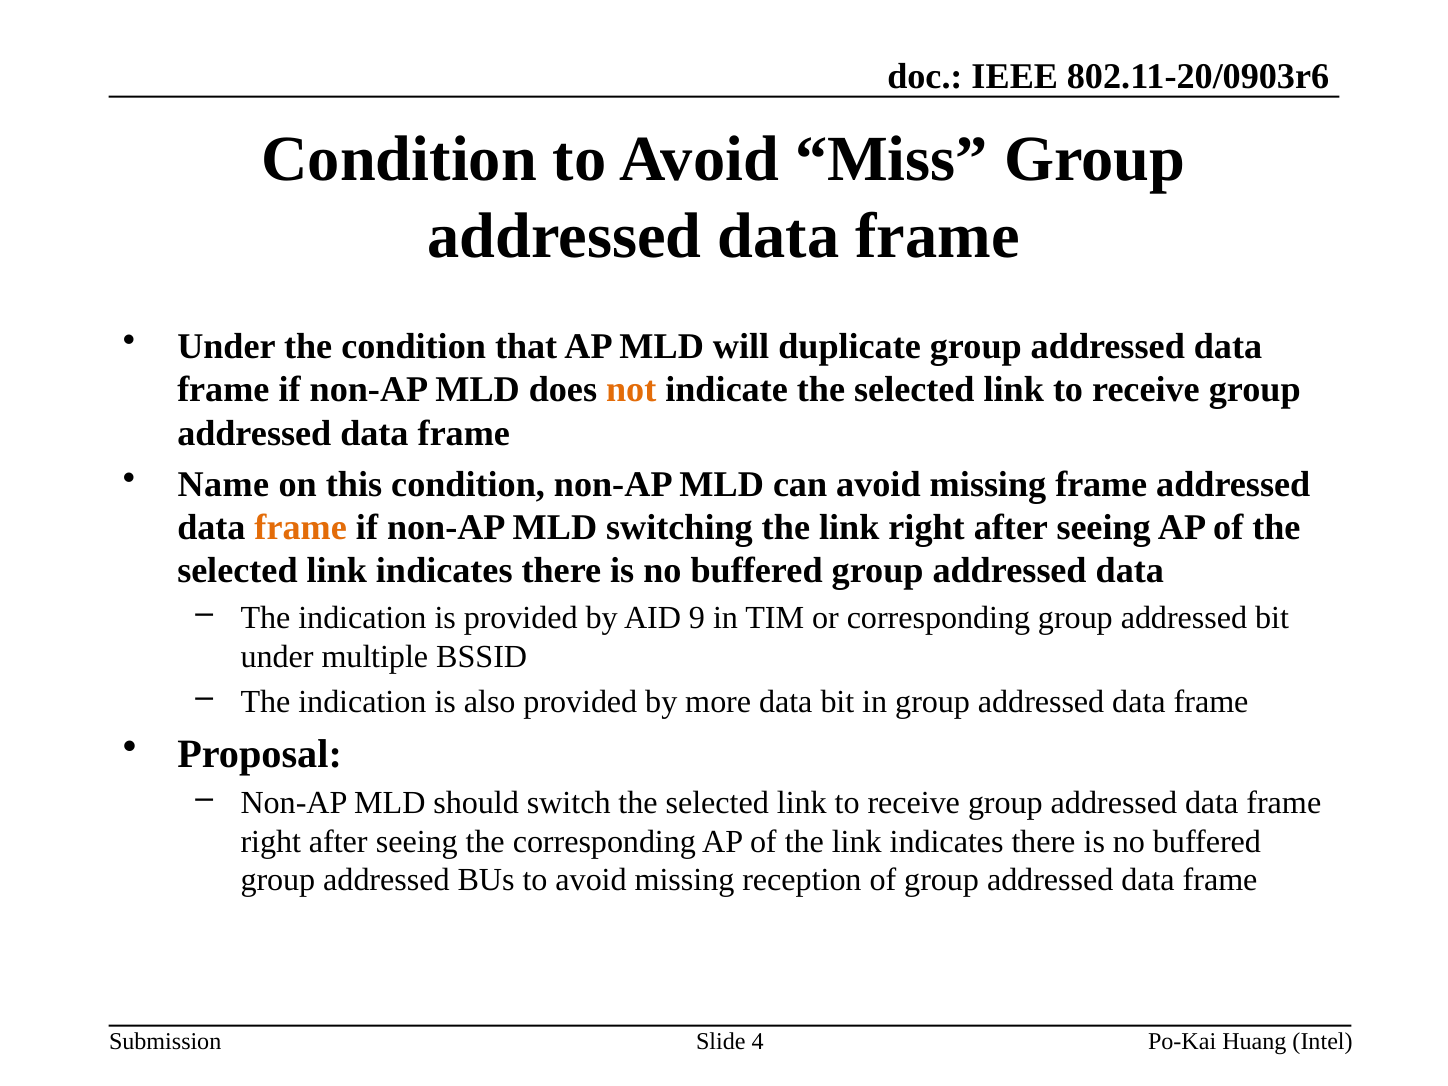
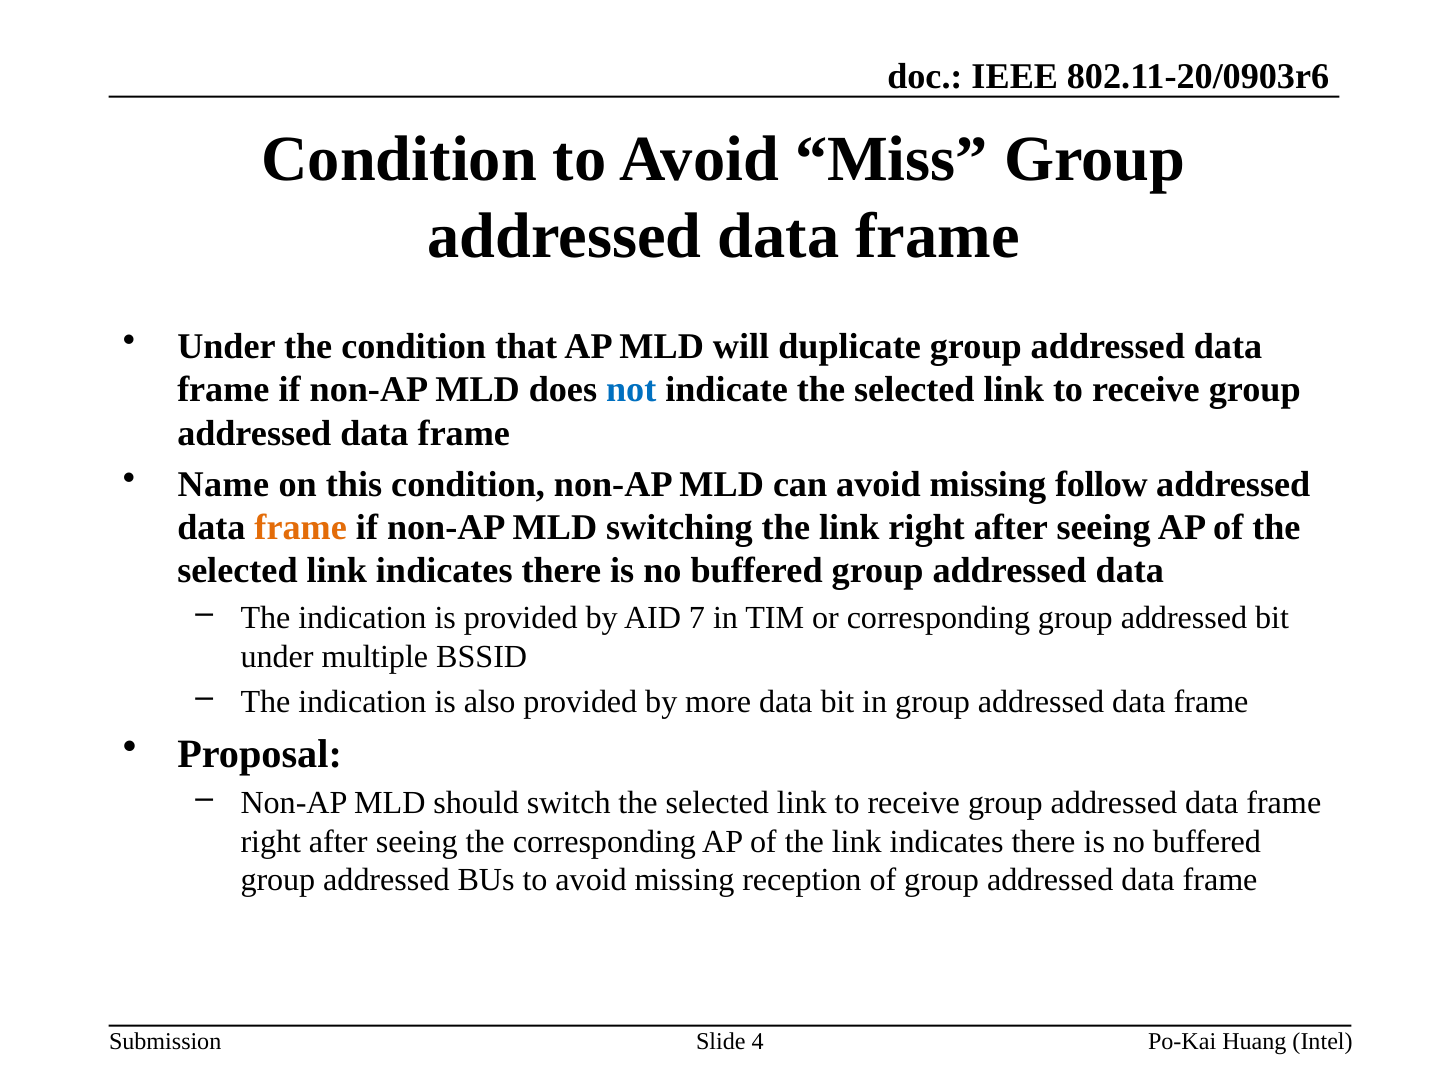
not colour: orange -> blue
missing frame: frame -> follow
9: 9 -> 7
